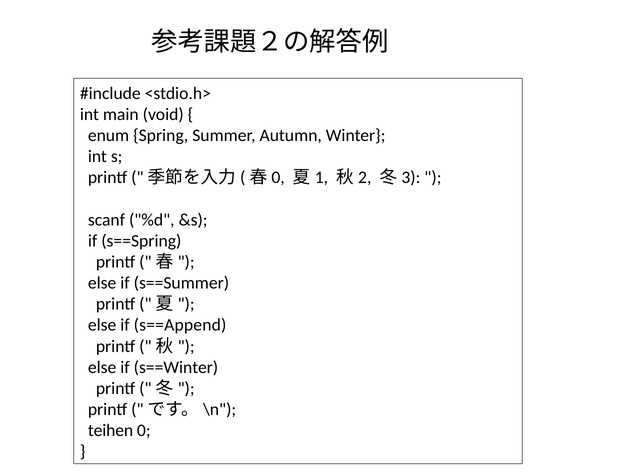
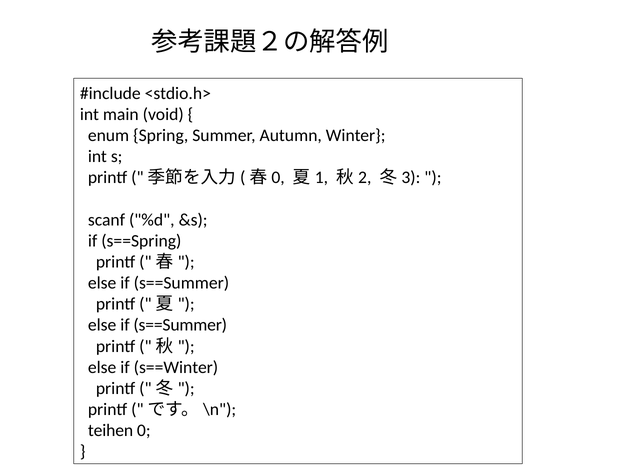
s==Append at (180, 326): s==Append -> s==Summer
